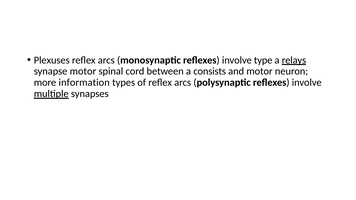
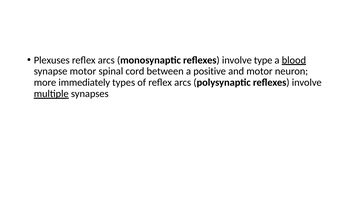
relays: relays -> blood
consists: consists -> positive
information: information -> immediately
